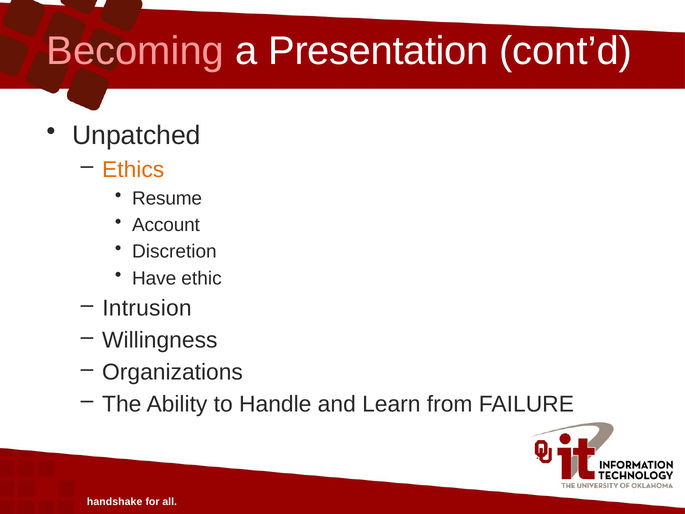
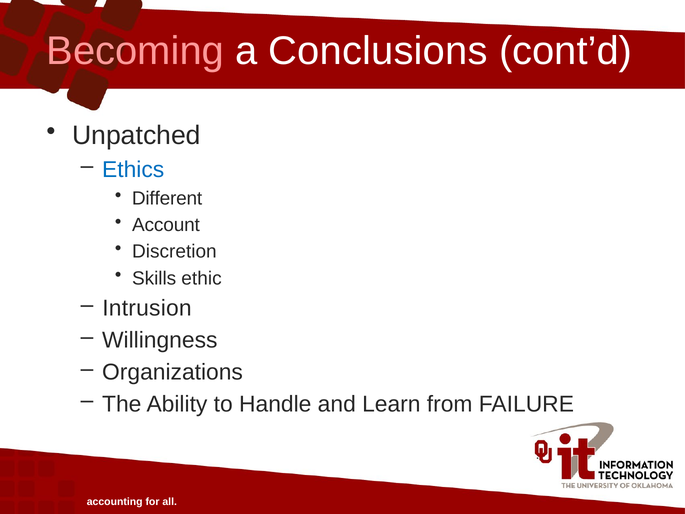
Presentation: Presentation -> Conclusions
Ethics colour: orange -> blue
Resume: Resume -> Different
Have: Have -> Skills
handshake: handshake -> accounting
